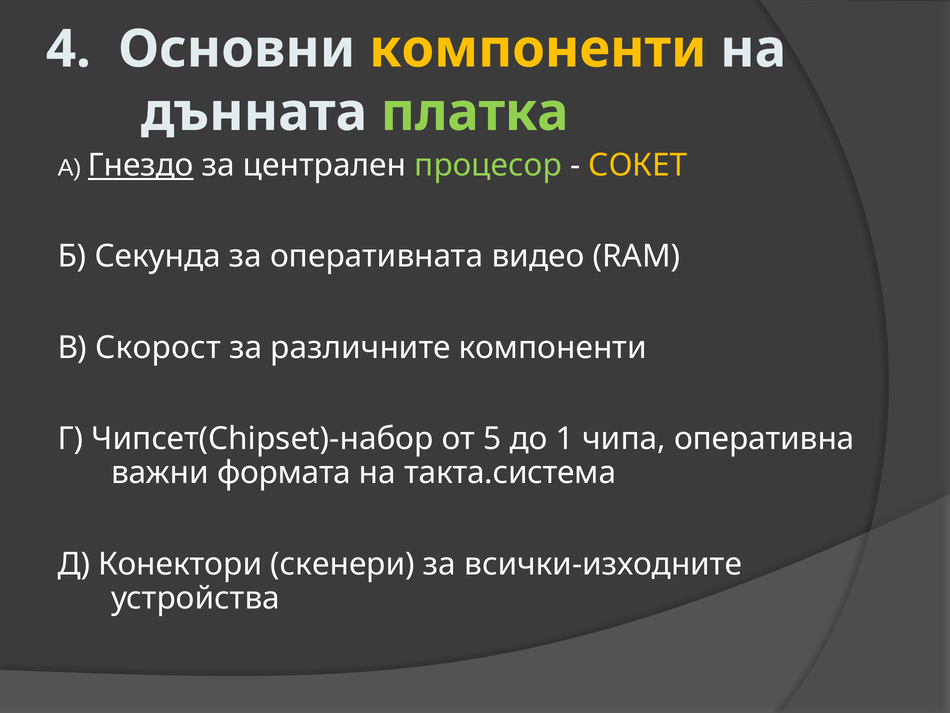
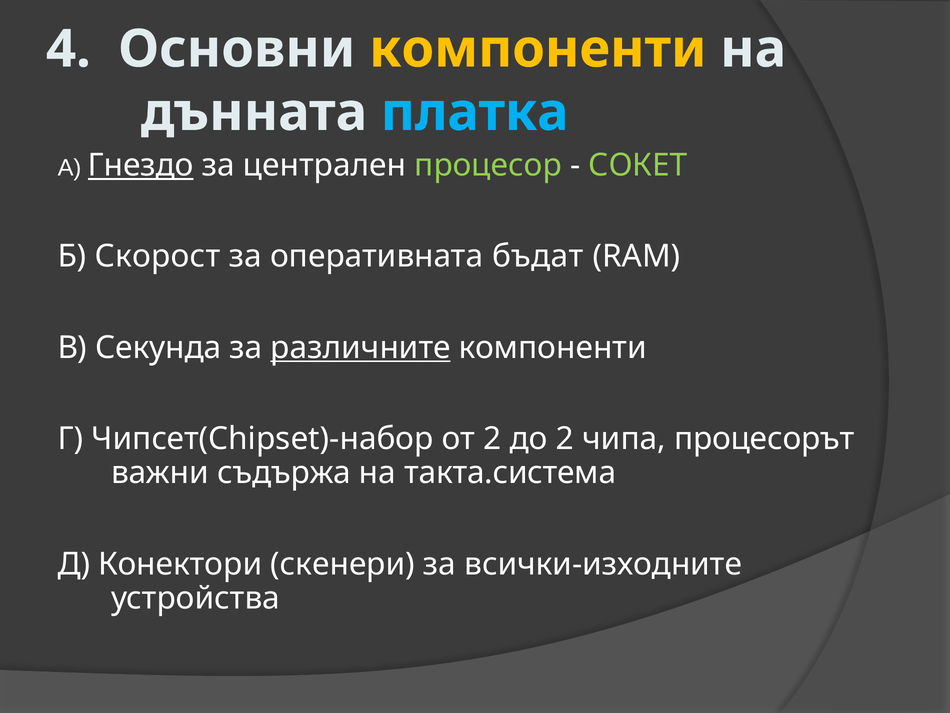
платка colour: light green -> light blue
СОКЕТ colour: yellow -> light green
Секунда: Секунда -> Скорост
видео: видео -> бъдат
Скорост: Скорост -> Секунда
различните underline: none -> present
от 5: 5 -> 2
до 1: 1 -> 2
оперативна: оперативна -> процесорът
формата: формата -> съдържа
